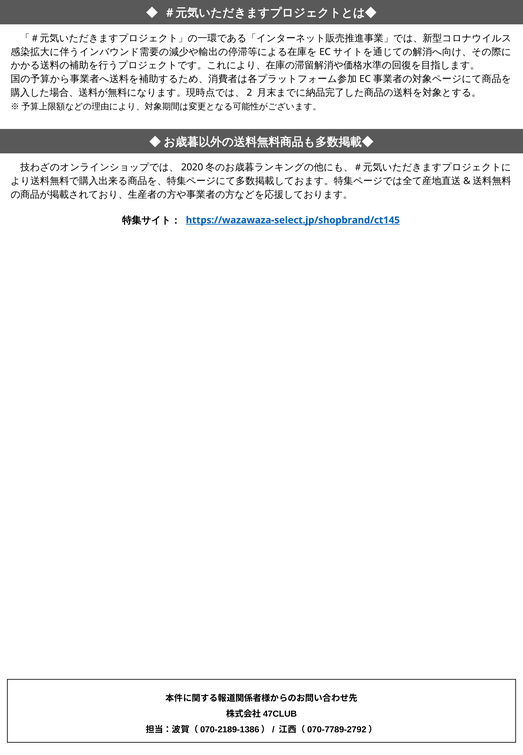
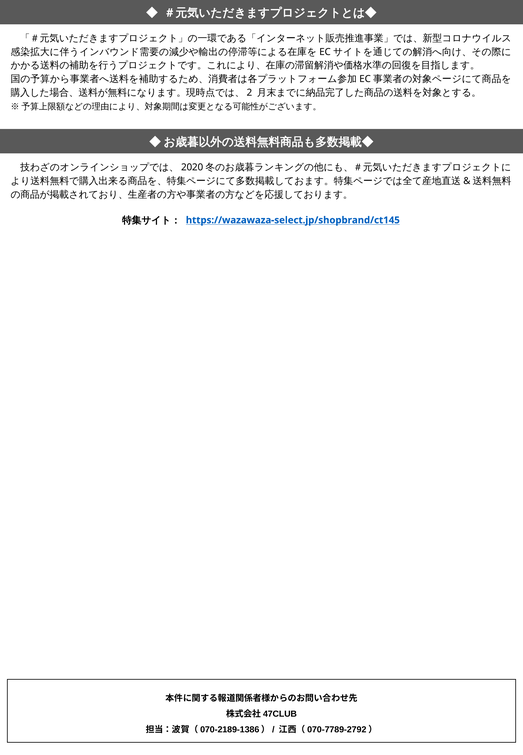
https://wazawaza-select.jp/shopbrand/ct145 underline: present -> none
